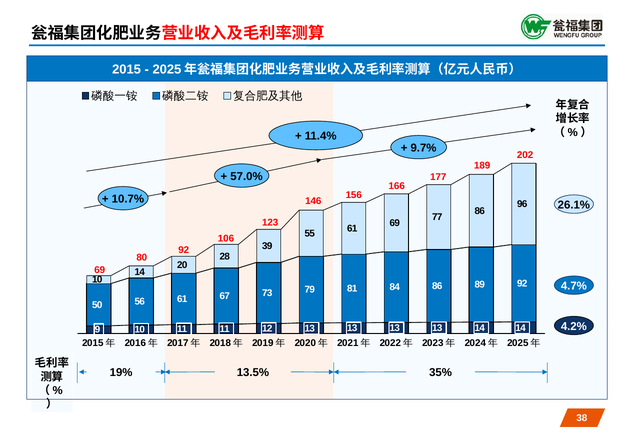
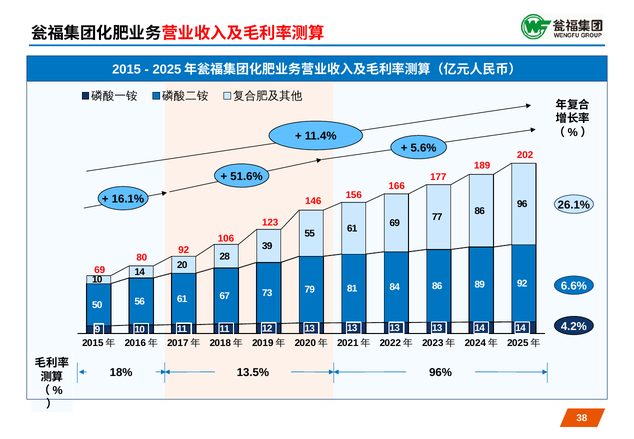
9.7%: 9.7% -> 5.6%
57.0%: 57.0% -> 51.6%
10.7%: 10.7% -> 16.1%
4.7%: 4.7% -> 6.6%
19%: 19% -> 18%
35%: 35% -> 96%
